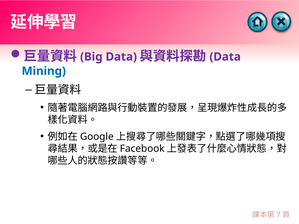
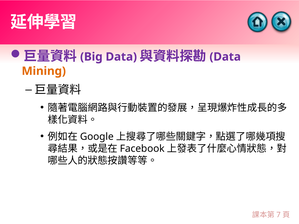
Mining colour: blue -> orange
